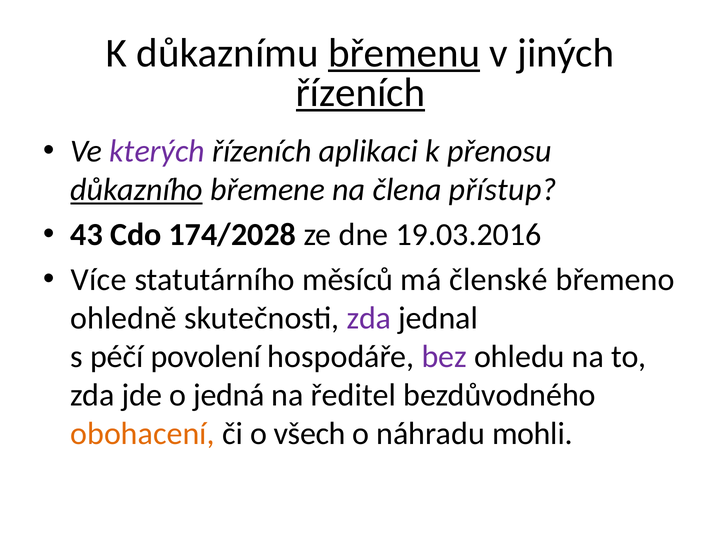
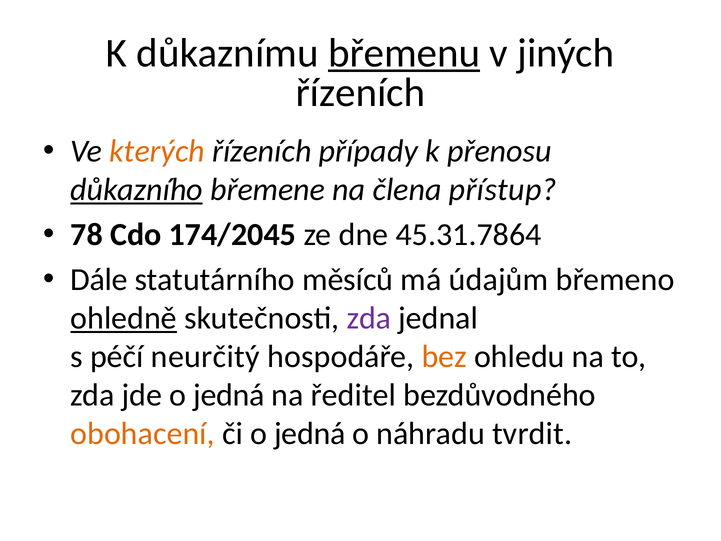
řízeních at (360, 93) underline: present -> none
kterých colour: purple -> orange
aplikaci: aplikaci -> případy
43: 43 -> 78
174/2028: 174/2028 -> 174/2045
19.03.2016: 19.03.2016 -> 45.31.7864
Více: Více -> Dále
členské: členské -> údajům
ohledně underline: none -> present
povolení: povolení -> neurčitý
bez colour: purple -> orange
či o všech: všech -> jedná
mohli: mohli -> tvrdit
